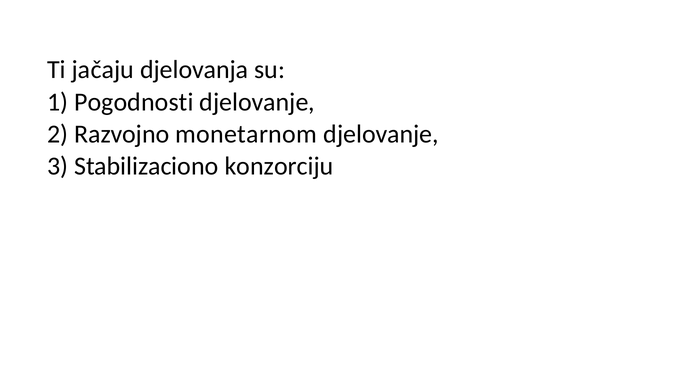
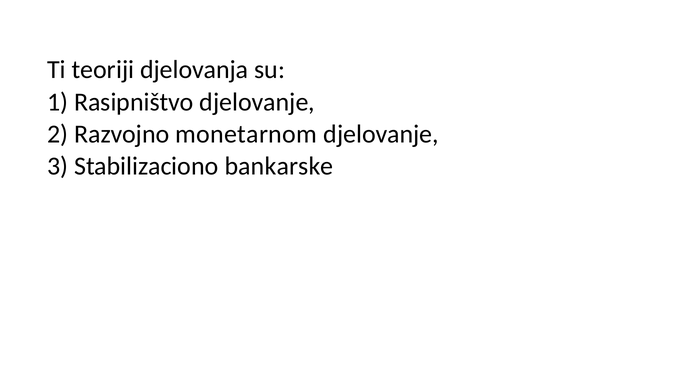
jačaju: jačaju -> teoriji
Pogodnosti: Pogodnosti -> Rasipništvo
konzorciju: konzorciju -> bankarske
